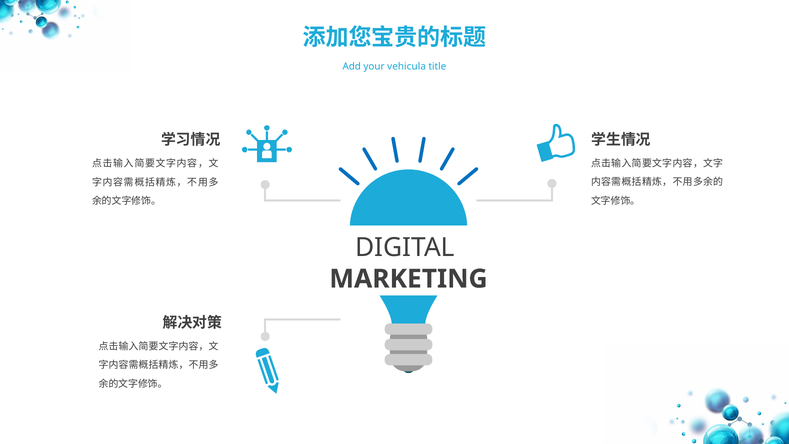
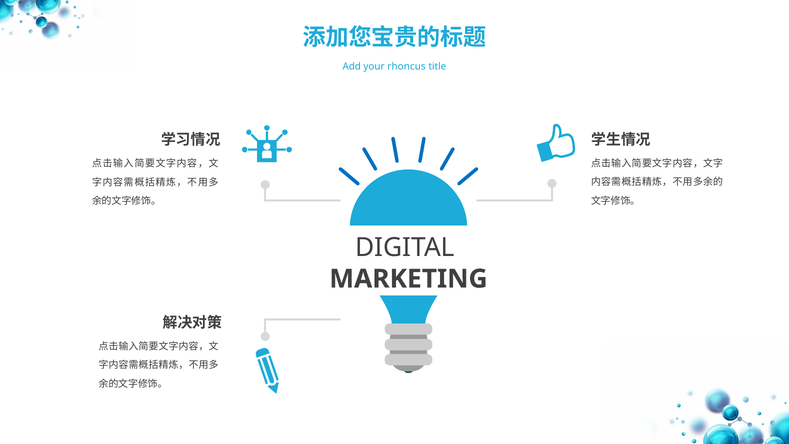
vehicula: vehicula -> rhoncus
